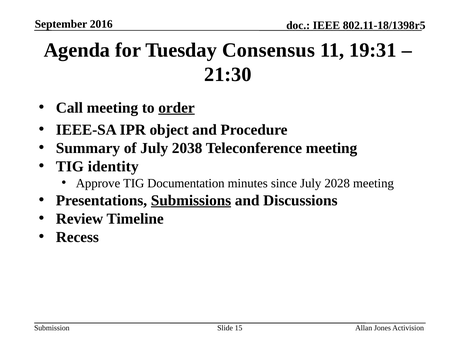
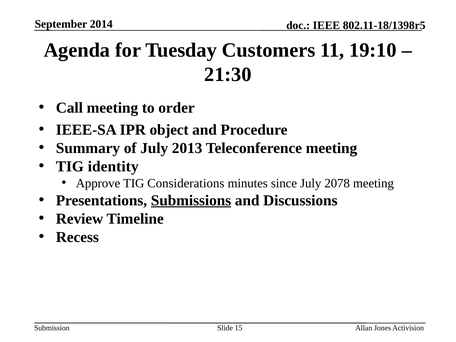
2016: 2016 -> 2014
Consensus: Consensus -> Customers
19:31: 19:31 -> 19:10
order underline: present -> none
2038: 2038 -> 2013
Documentation: Documentation -> Considerations
2028: 2028 -> 2078
